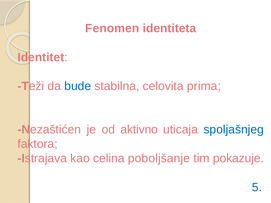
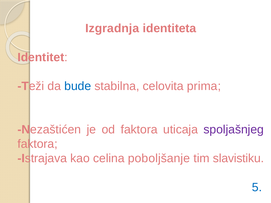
Fenomen: Fenomen -> Izgradnja
od aktivno: aktivno -> faktora
spoljašnjeg colour: blue -> purple
pokazuje: pokazuje -> slavistiku
